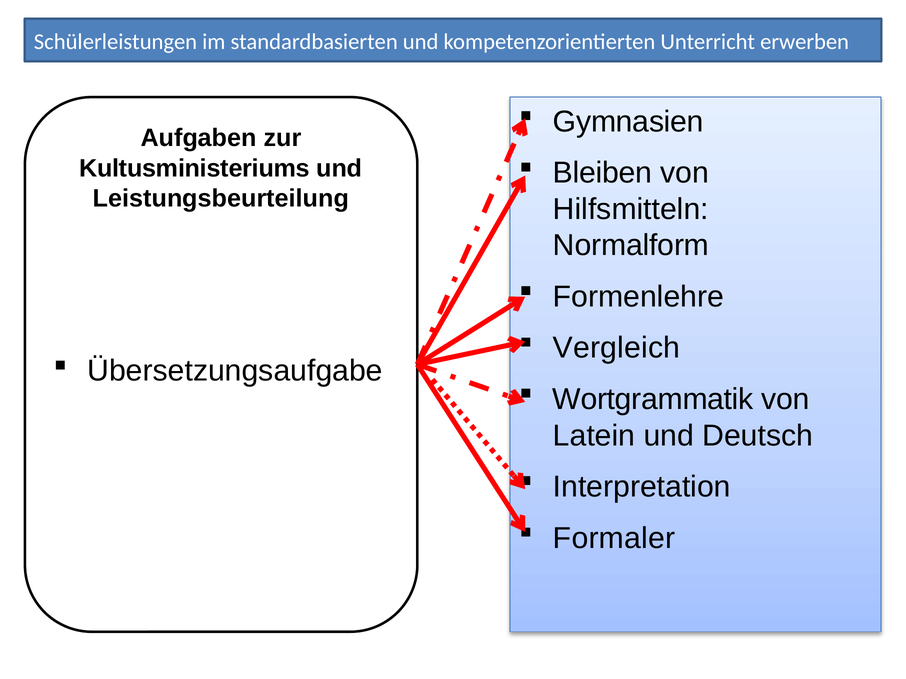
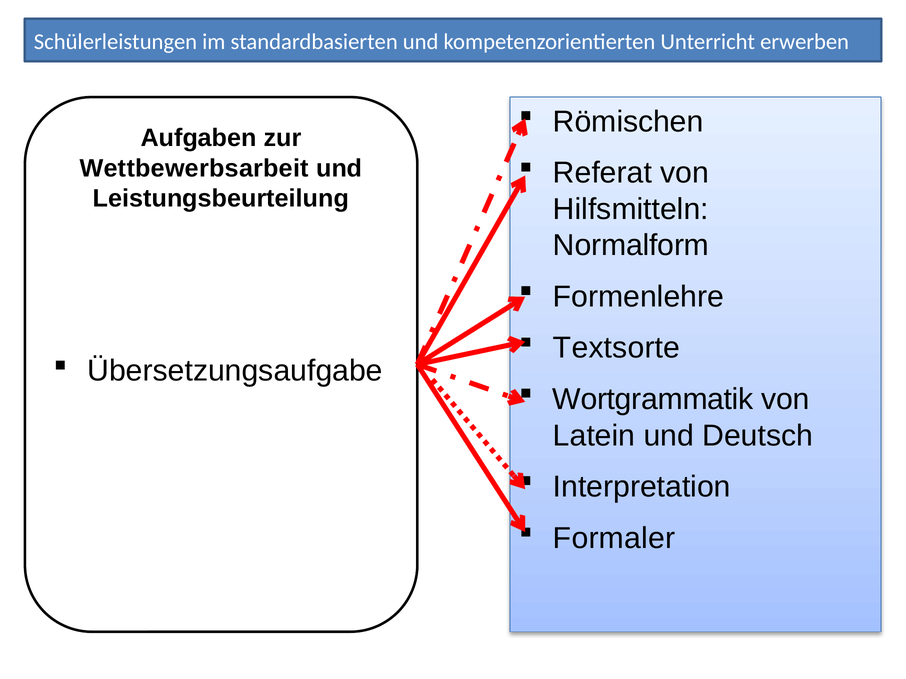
Gymnasien: Gymnasien -> Römischen
Kultusministeriums: Kultusministeriums -> Wettbewerbsarbeit
Bleiben: Bleiben -> Referat
Vergleich: Vergleich -> Textsorte
